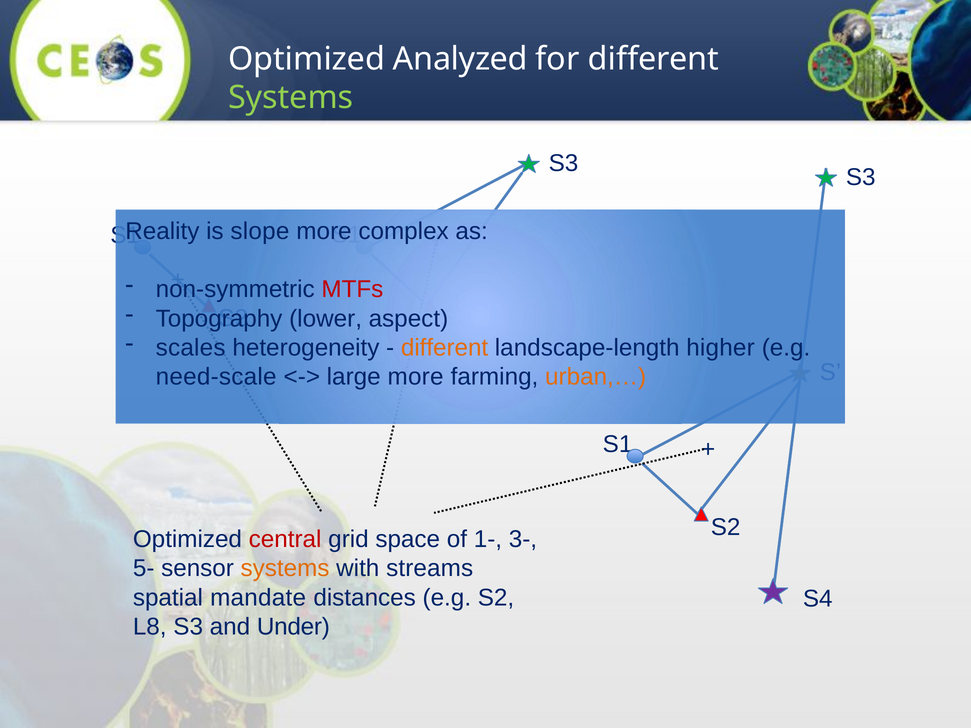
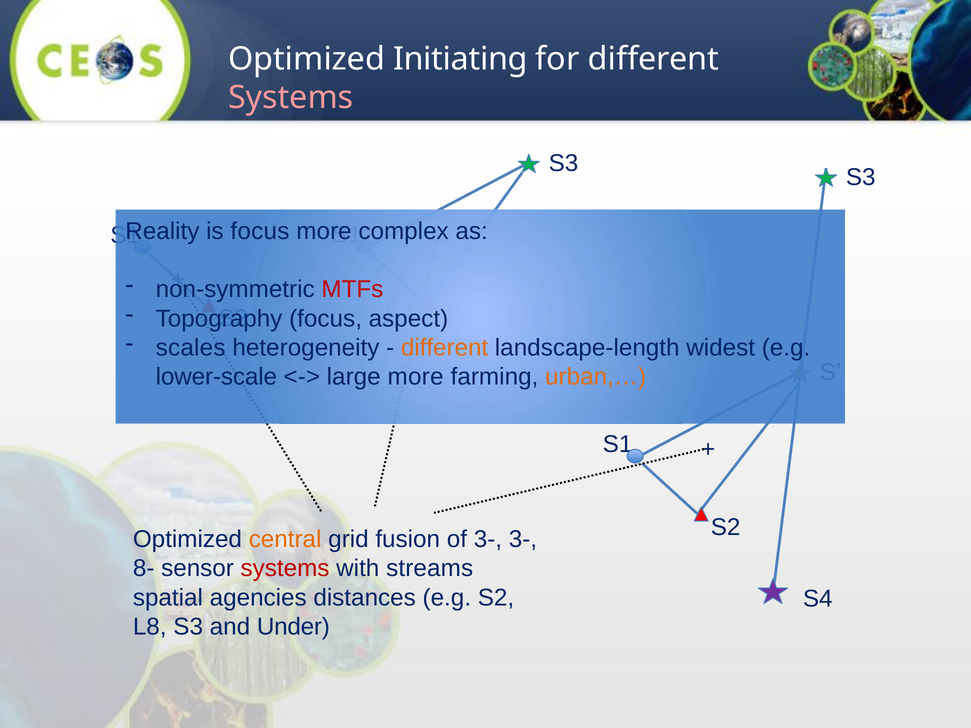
Analyzed: Analyzed -> Initiating
Systems at (291, 98) colour: light green -> pink
is slope: slope -> focus
lower at (326, 319): lower -> focus
higher: higher -> widest
need-scale: need-scale -> lower-scale
central colour: red -> orange
space: space -> fusion
of 1-: 1- -> 3-
5-: 5- -> 8-
systems at (285, 569) colour: orange -> red
mandate: mandate -> agencies
